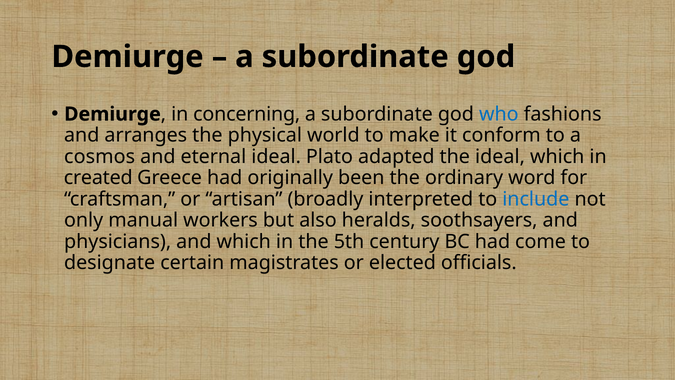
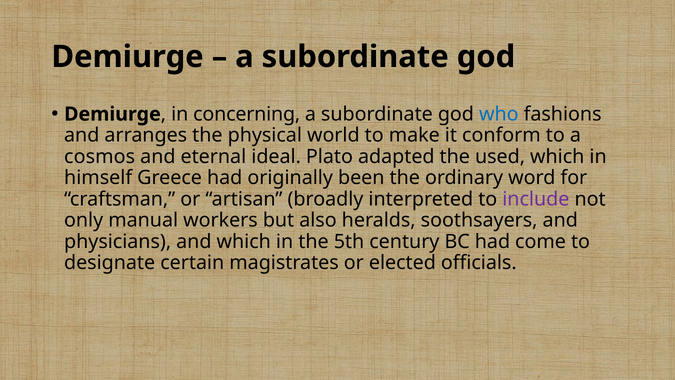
the ideal: ideal -> used
created: created -> himself
include colour: blue -> purple
